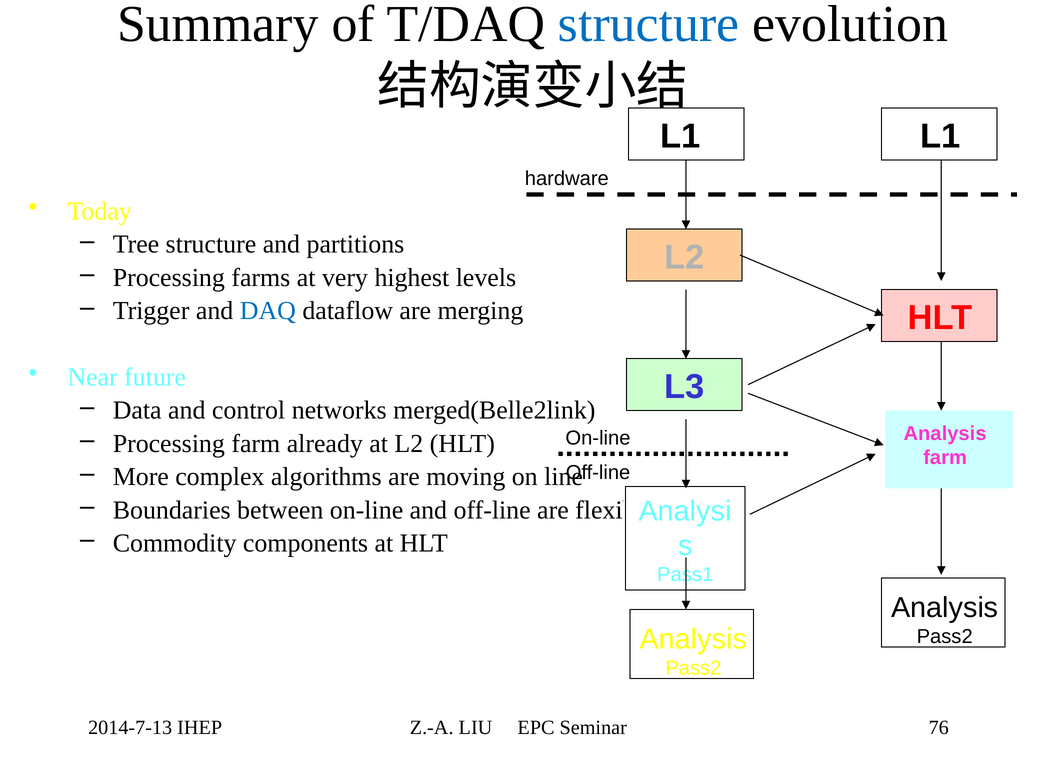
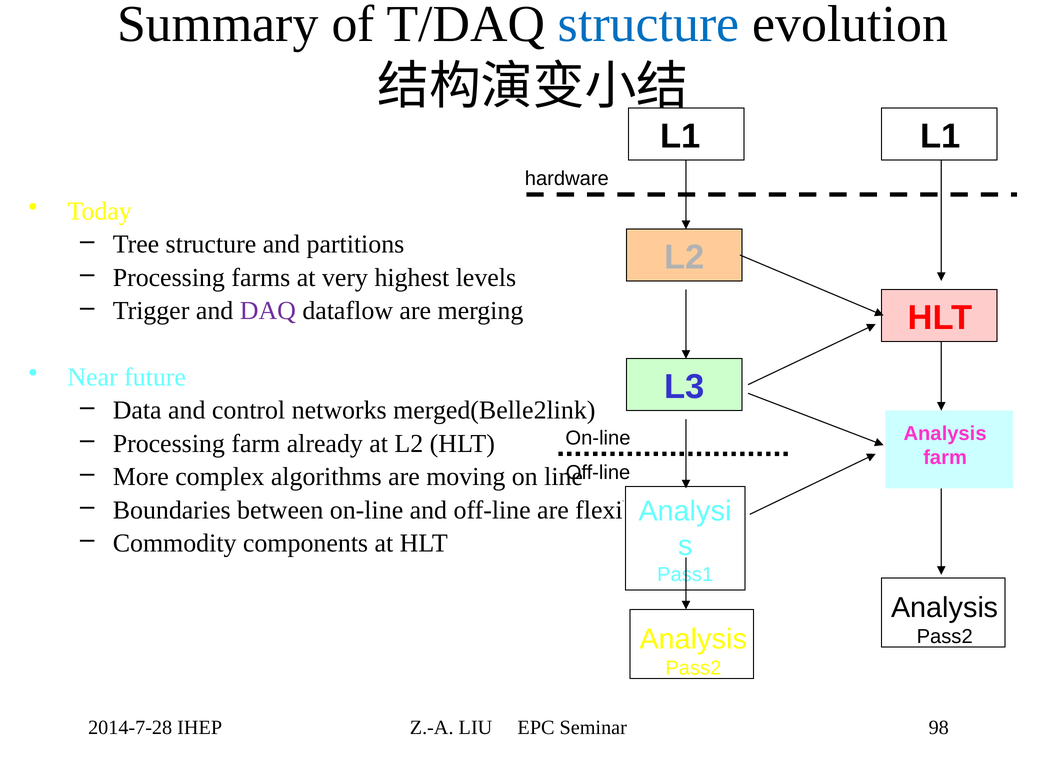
DAQ colour: blue -> purple
2014-7-13: 2014-7-13 -> 2014-7-28
76: 76 -> 98
